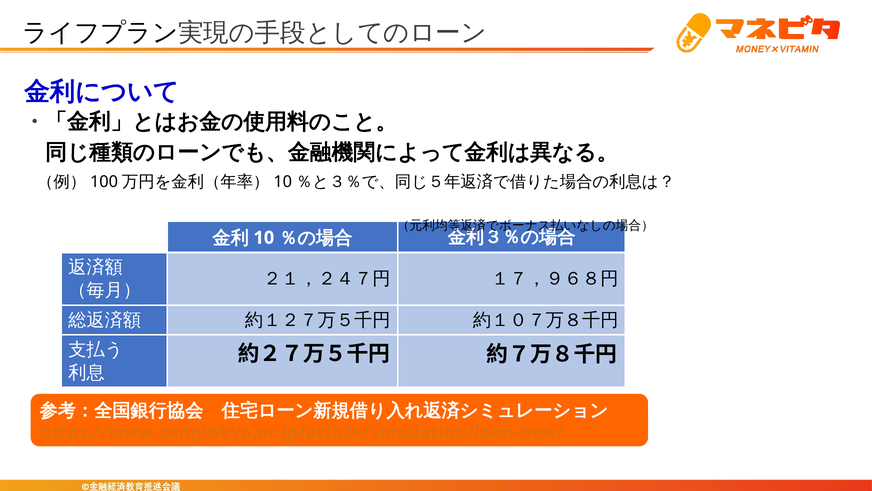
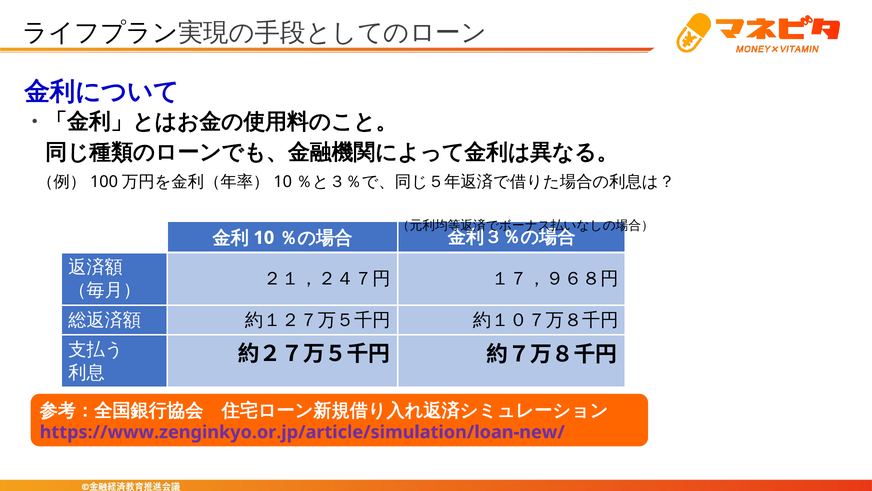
https://www.zenginkyo.or.jp/article/simulation/loan-new/ colour: orange -> purple
